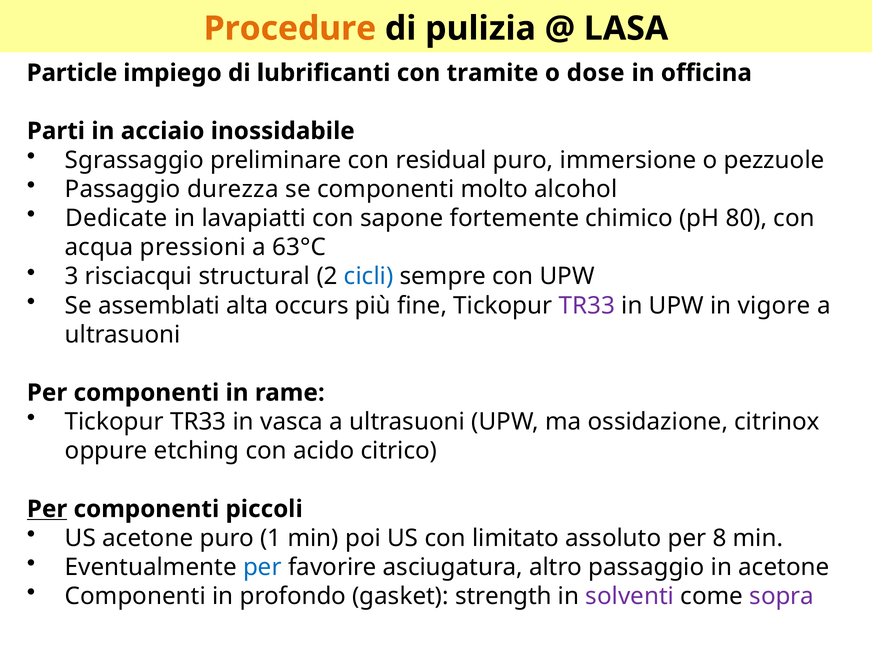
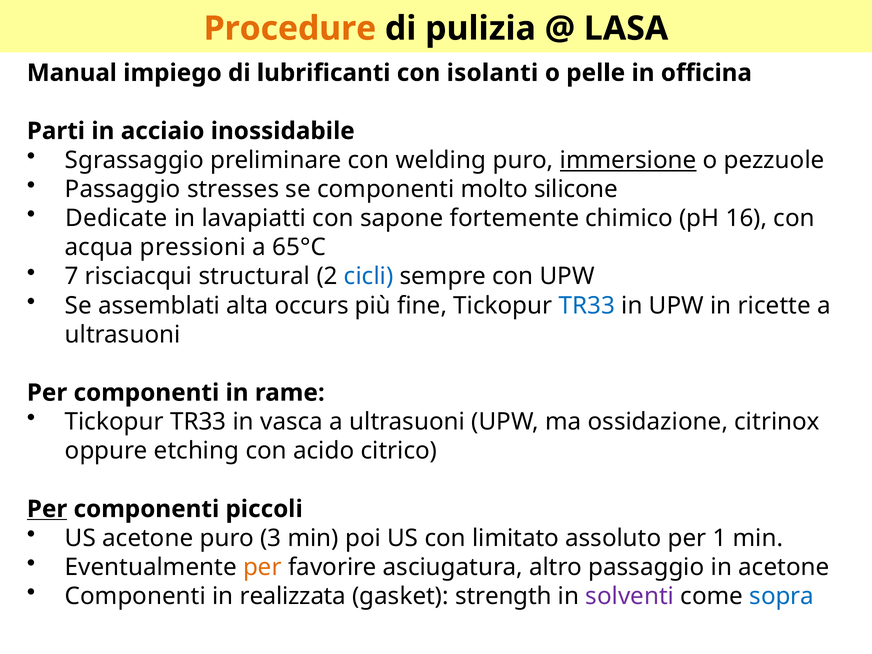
Particle: Particle -> Manual
tramite: tramite -> isolanti
dose: dose -> pelle
residual: residual -> welding
immersione underline: none -> present
durezza: durezza -> stresses
alcohol: alcohol -> silicone
80: 80 -> 16
63°C: 63°C -> 65°C
3: 3 -> 7
TR33 at (587, 306) colour: purple -> blue
vigore: vigore -> ricette
1: 1 -> 3
8: 8 -> 1
per at (262, 567) colour: blue -> orange
profondo: profondo -> realizzata
sopra colour: purple -> blue
